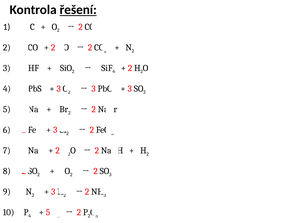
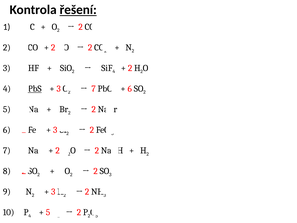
PbS underline: none -> present
3 at (93, 89): 3 -> 7
3 at (130, 89): 3 -> 6
